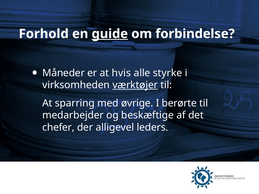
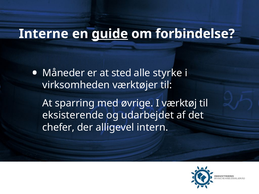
Forhold: Forhold -> Interne
hvis: hvis -> sted
værktøjer underline: present -> none
berørte: berørte -> værktøj
medarbejder: medarbejder -> eksisterende
beskæftige: beskæftige -> udarbejdet
leders: leders -> intern
